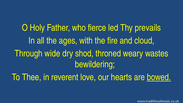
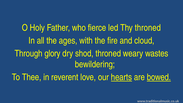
Thy prevails: prevails -> throned
wide: wide -> glory
hearts underline: none -> present
